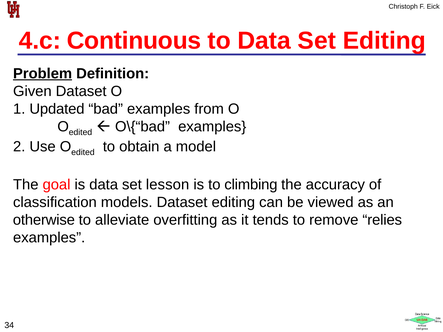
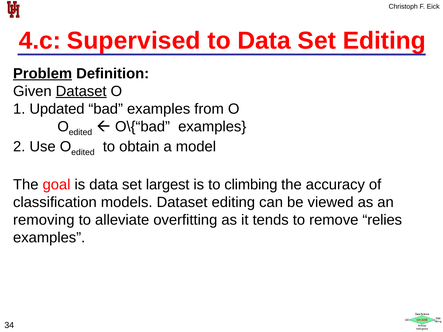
Continuous: Continuous -> Supervised
Dataset at (81, 91) underline: none -> present
lesson: lesson -> largest
otherwise: otherwise -> removing
